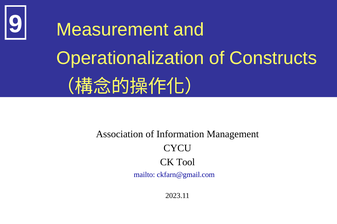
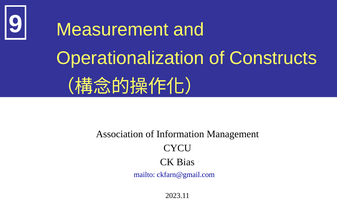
Tool: Tool -> Bias
